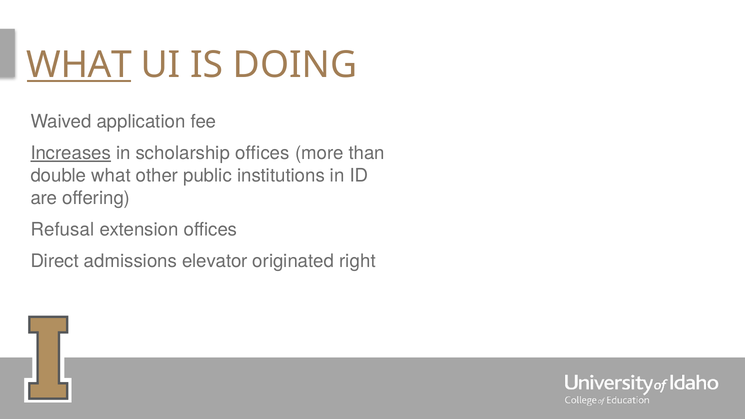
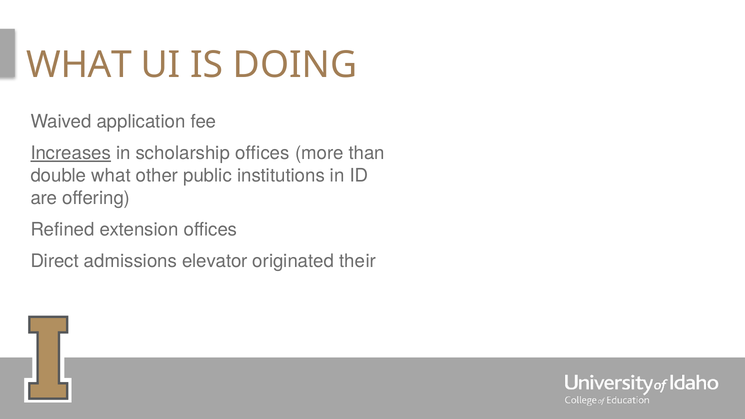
WHAT at (79, 65) underline: present -> none
Refusal: Refusal -> Refined
right: right -> their
